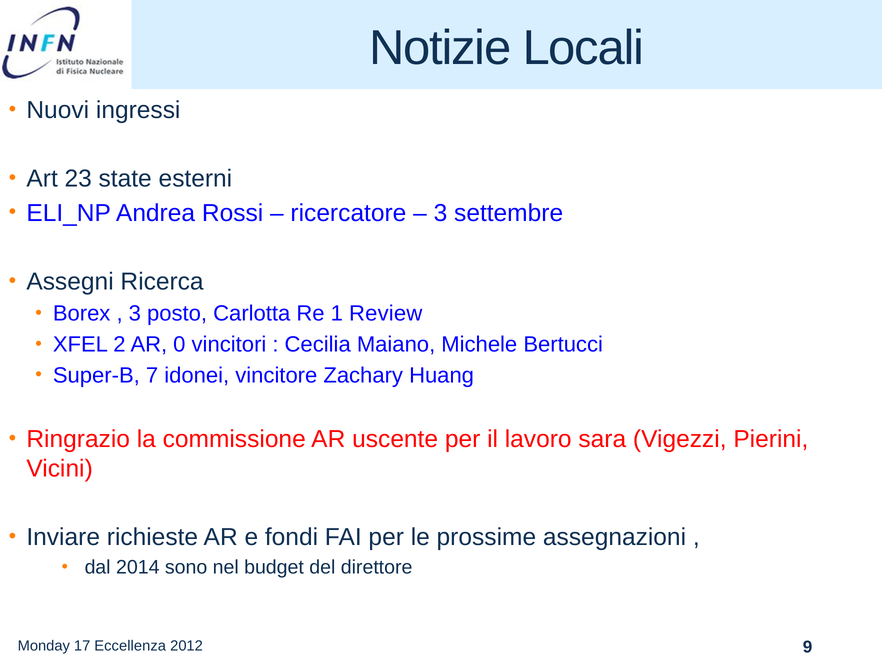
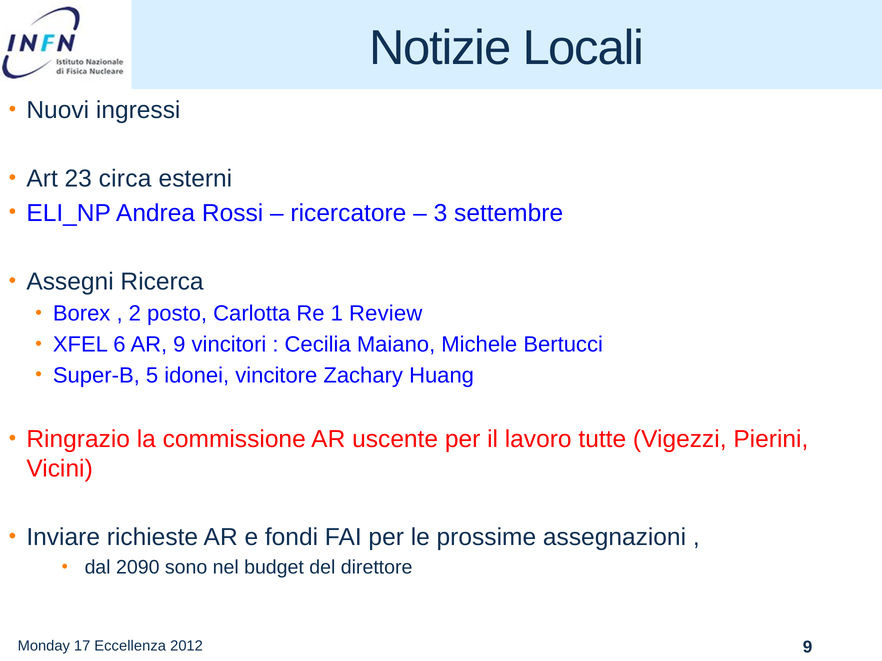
state: state -> circa
3 at (135, 314): 3 -> 2
2: 2 -> 6
AR 0: 0 -> 9
7: 7 -> 5
sara: sara -> tutte
2014: 2014 -> 2090
